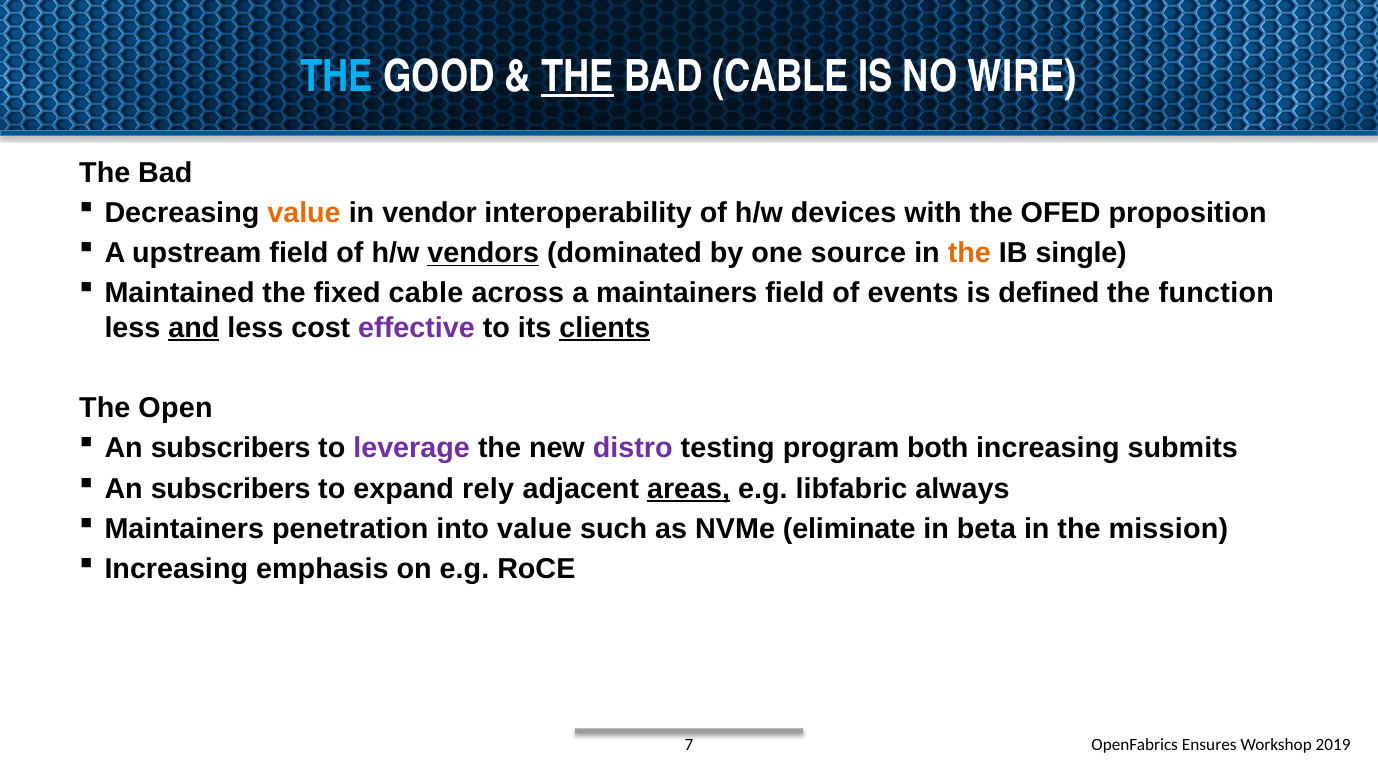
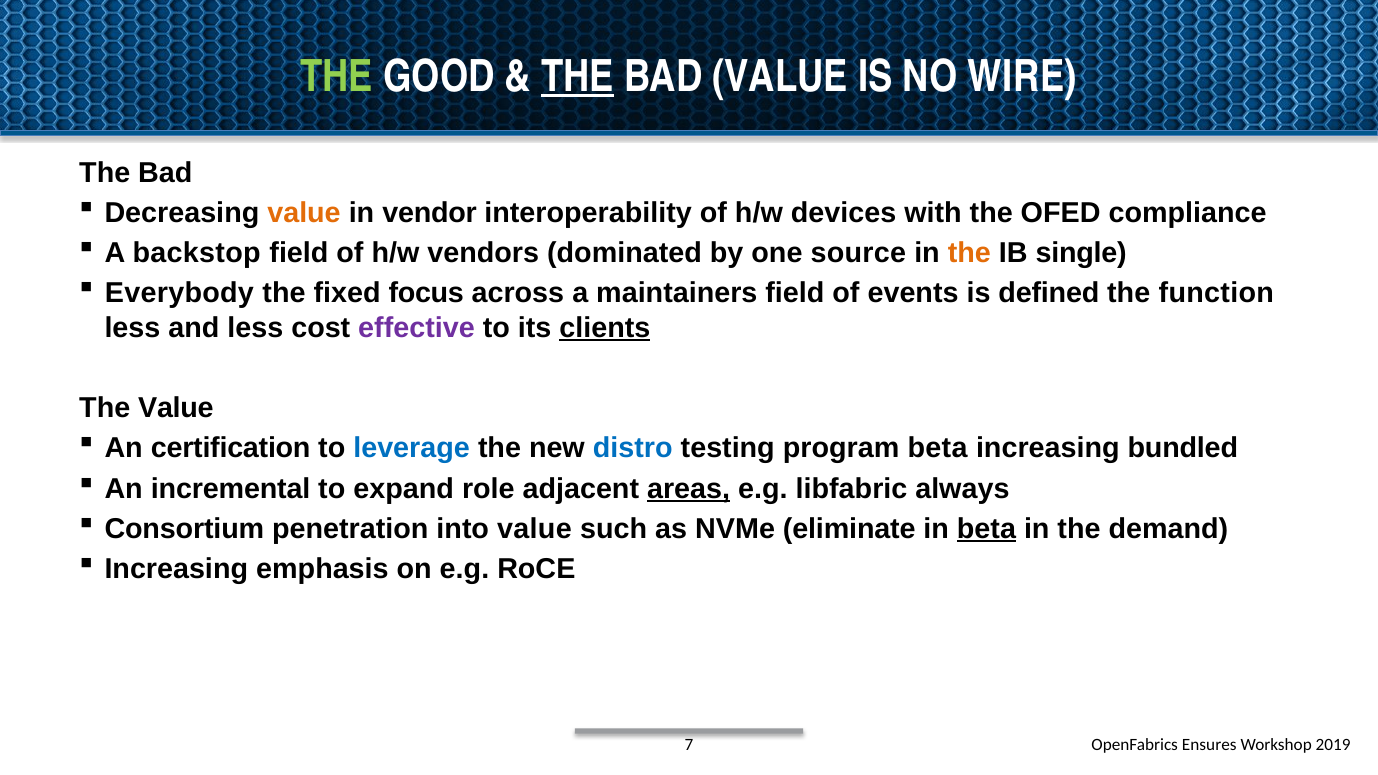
THE at (337, 77) colour: light blue -> light green
BAD CABLE: CABLE -> VALUE
proposition: proposition -> compliance
upstream: upstream -> backstop
vendors underline: present -> none
Maintained: Maintained -> Everybody
fixed cable: cable -> focus
and underline: present -> none
The Open: Open -> Value
subscribers at (231, 448): subscribers -> certification
leverage colour: purple -> blue
distro colour: purple -> blue
program both: both -> beta
submits: submits -> bundled
subscribers at (231, 489): subscribers -> incremental
rely: rely -> role
Maintainers at (184, 529): Maintainers -> Consortium
beta at (986, 529) underline: none -> present
mission: mission -> demand
